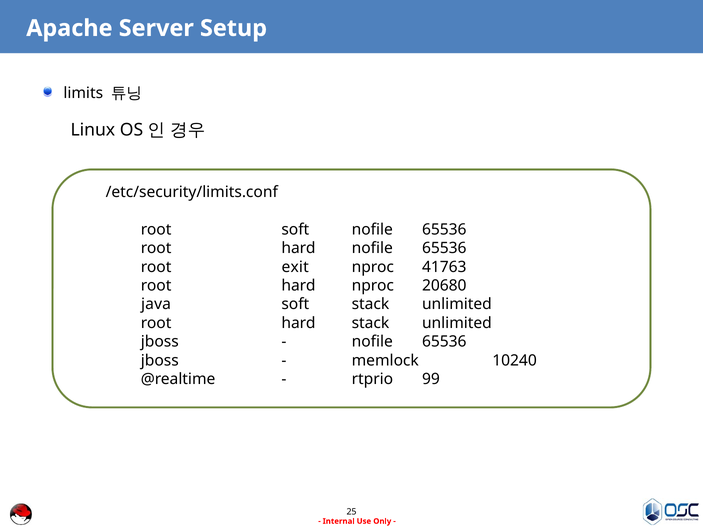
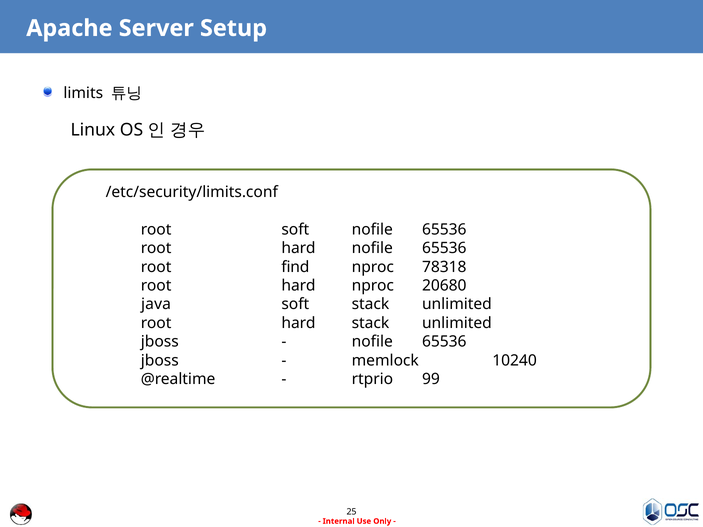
exit: exit -> find
41763: 41763 -> 78318
